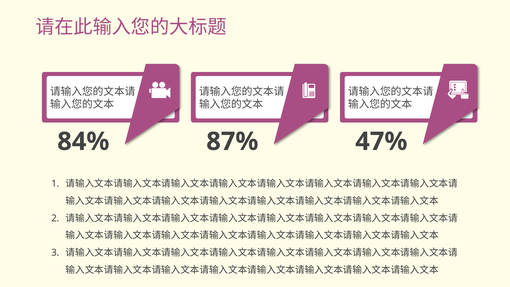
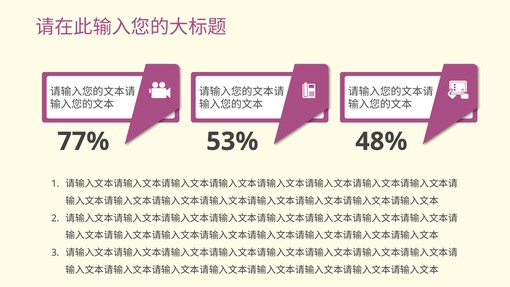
84%: 84% -> 77%
87%: 87% -> 53%
47%: 47% -> 48%
